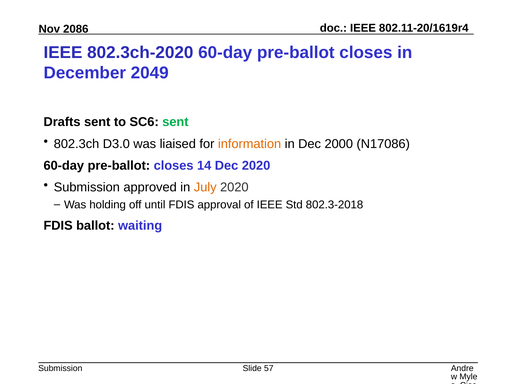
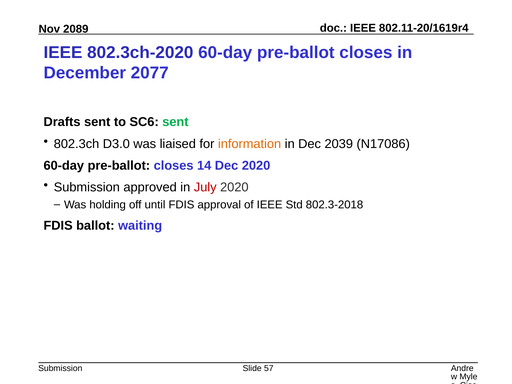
2086: 2086 -> 2089
2049: 2049 -> 2077
2000: 2000 -> 2039
July colour: orange -> red
